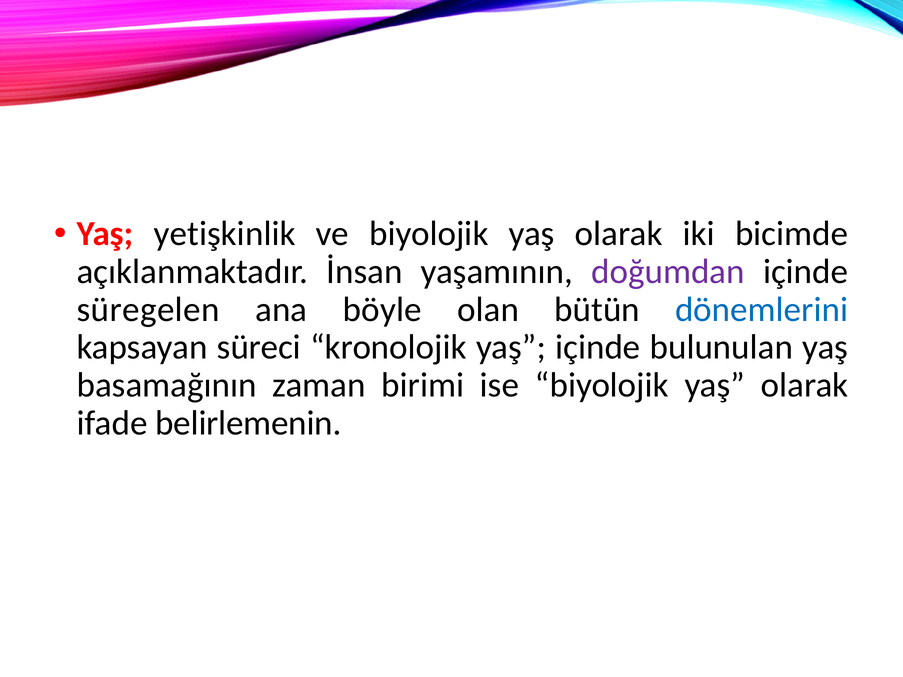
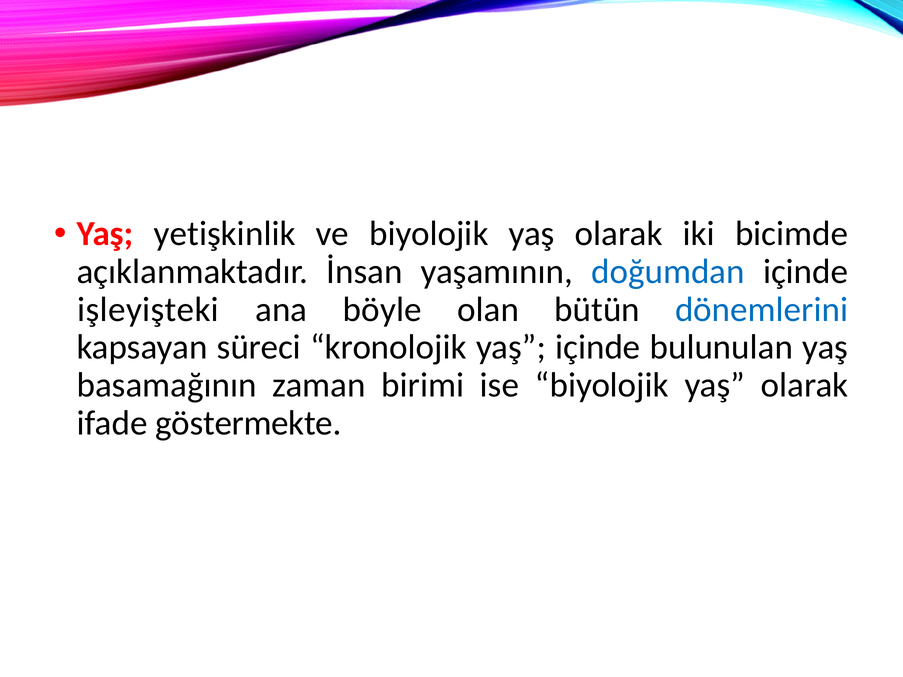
doğumdan colour: purple -> blue
süregelen: süregelen -> işleyişteki
belirlemenin: belirlemenin -> göstermekte
